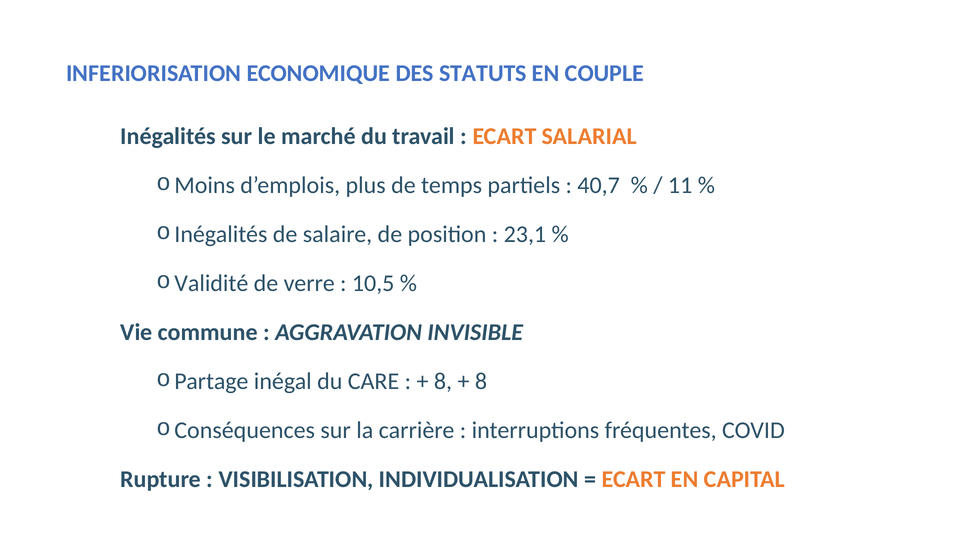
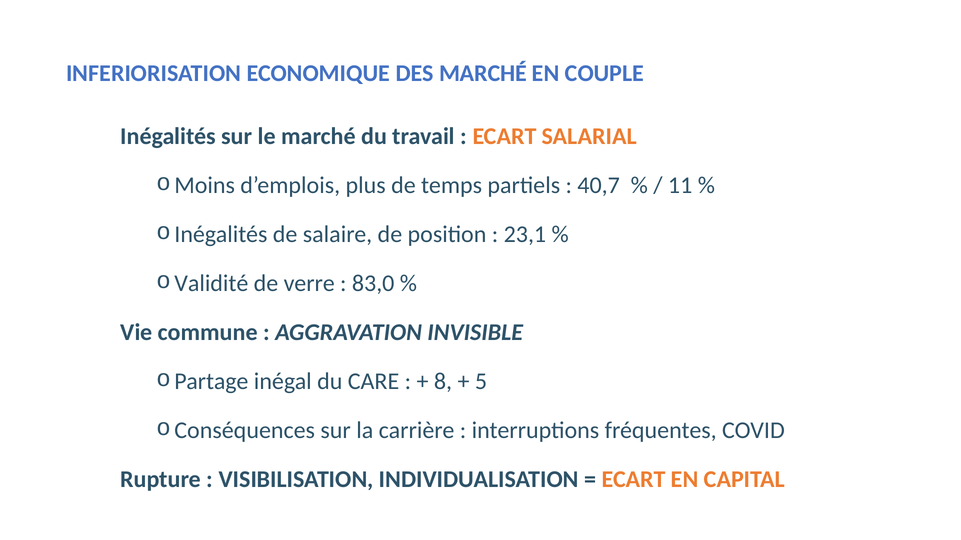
DES STATUTS: STATUTS -> MARCHÉ
10,5: 10,5 -> 83,0
8 at (481, 382): 8 -> 5
